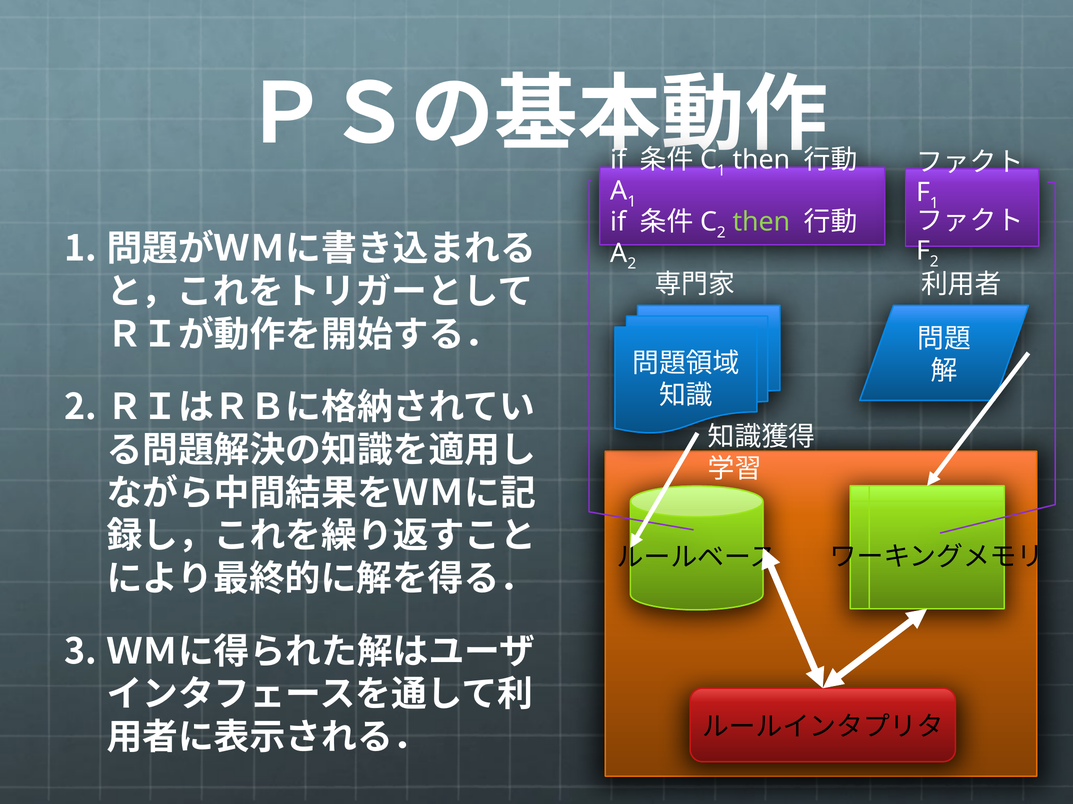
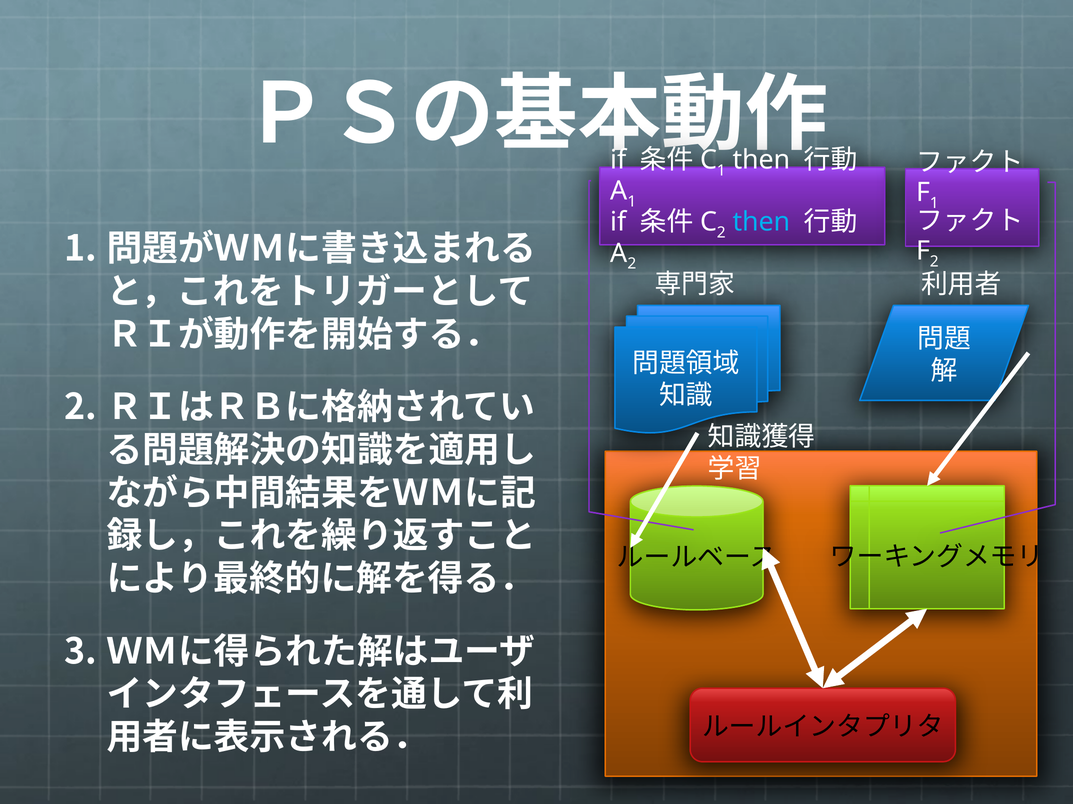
then at (762, 222) colour: light green -> light blue
